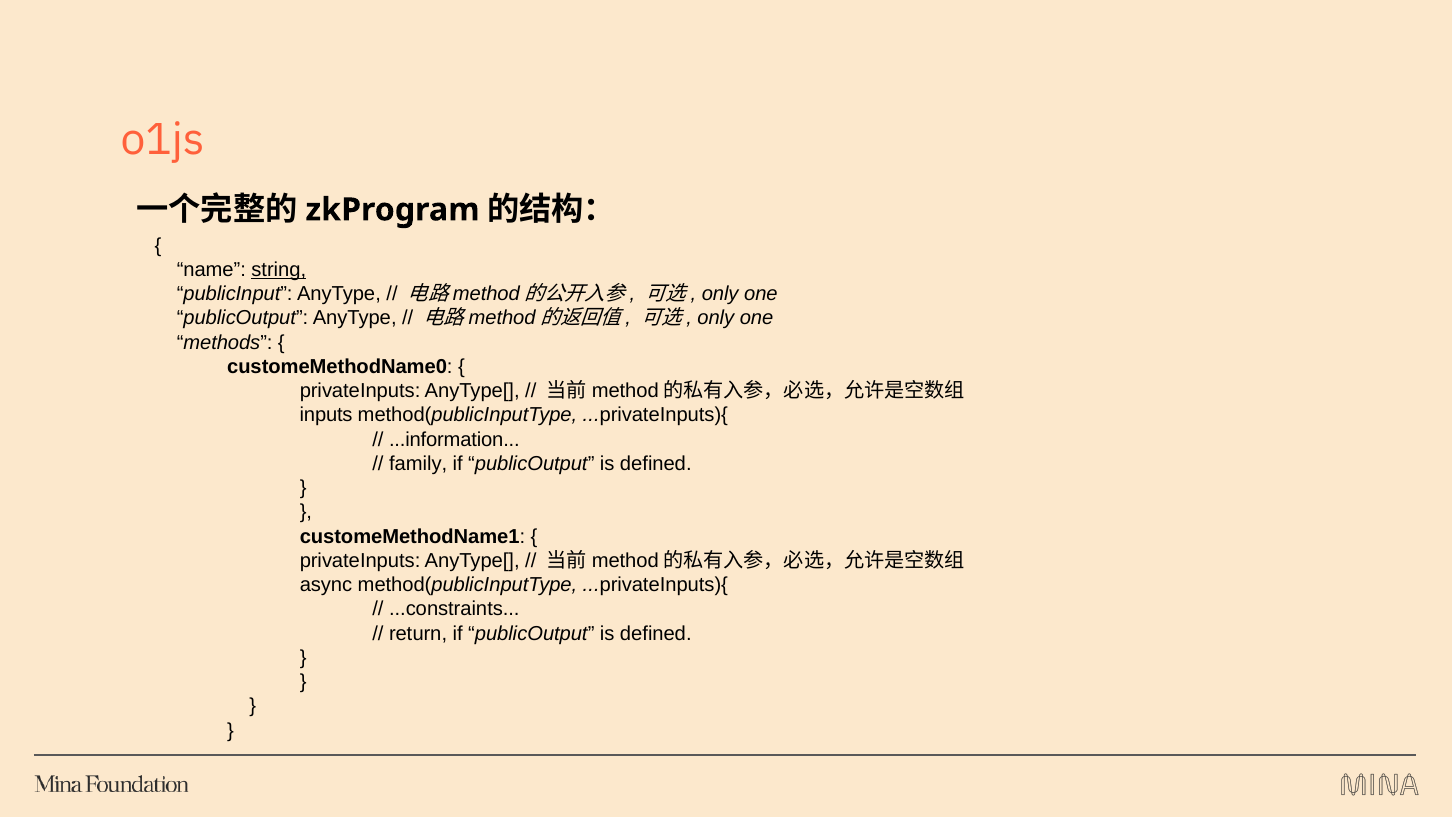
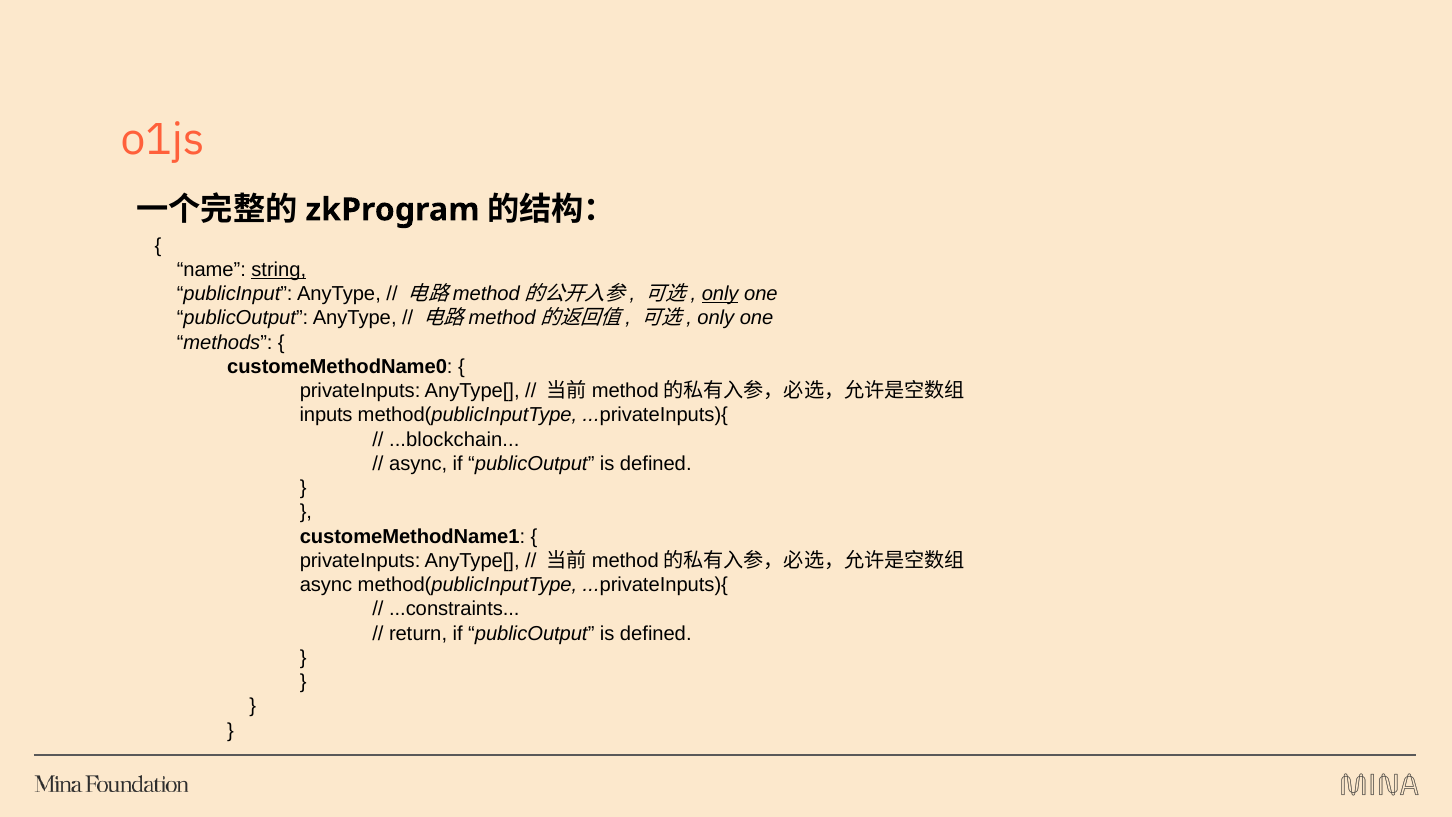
only at (720, 294) underline: none -> present
...information: ...information -> ...blockchain
family at (418, 464): family -> async
